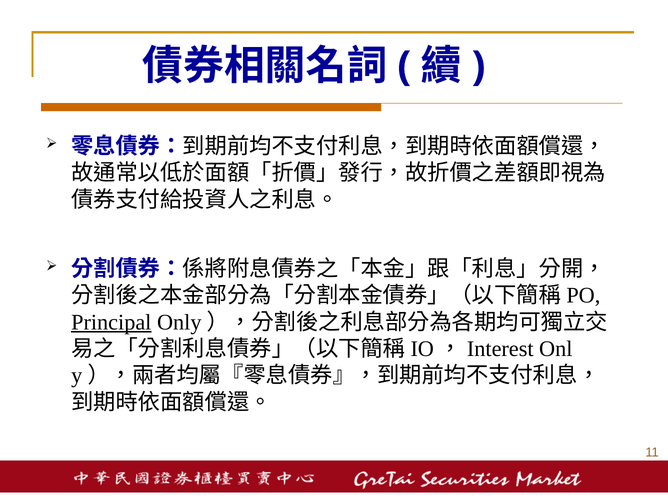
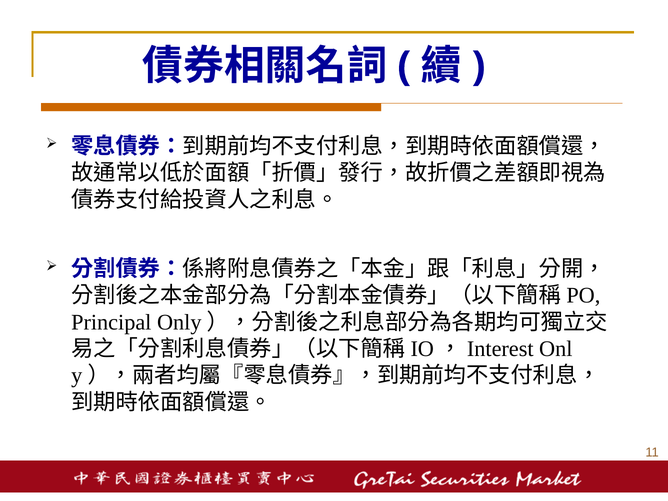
Principal underline: present -> none
